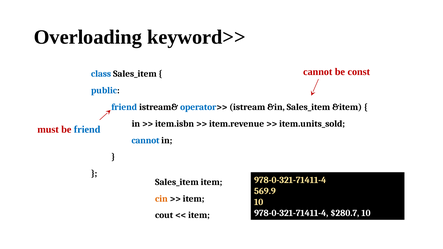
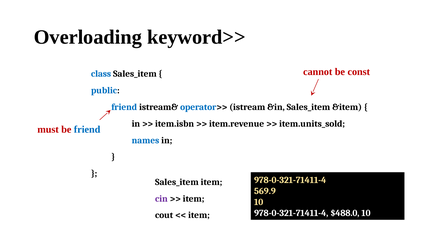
cannot at (145, 140): cannot -> names
cin colour: orange -> purple
$280.7: $280.7 -> $488.0
